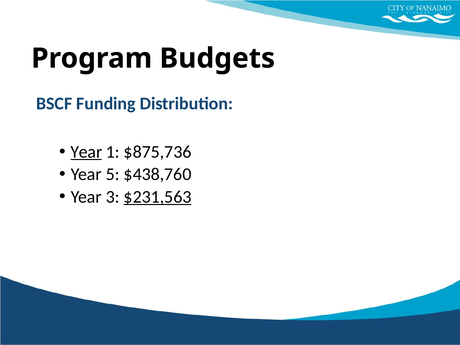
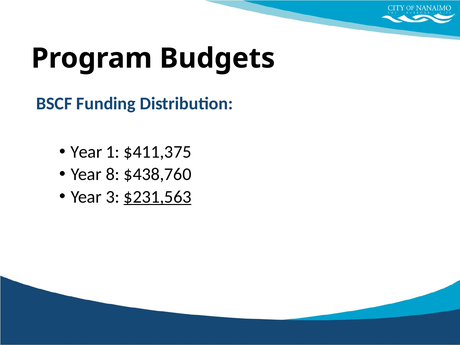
Year at (86, 152) underline: present -> none
$875,736: $875,736 -> $411,375
5: 5 -> 8
